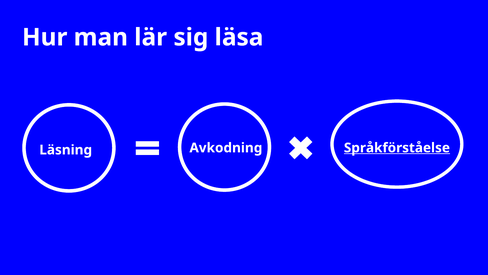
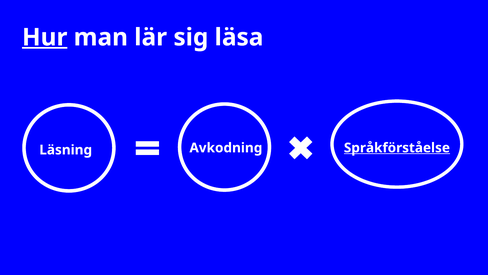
Hur underline: none -> present
